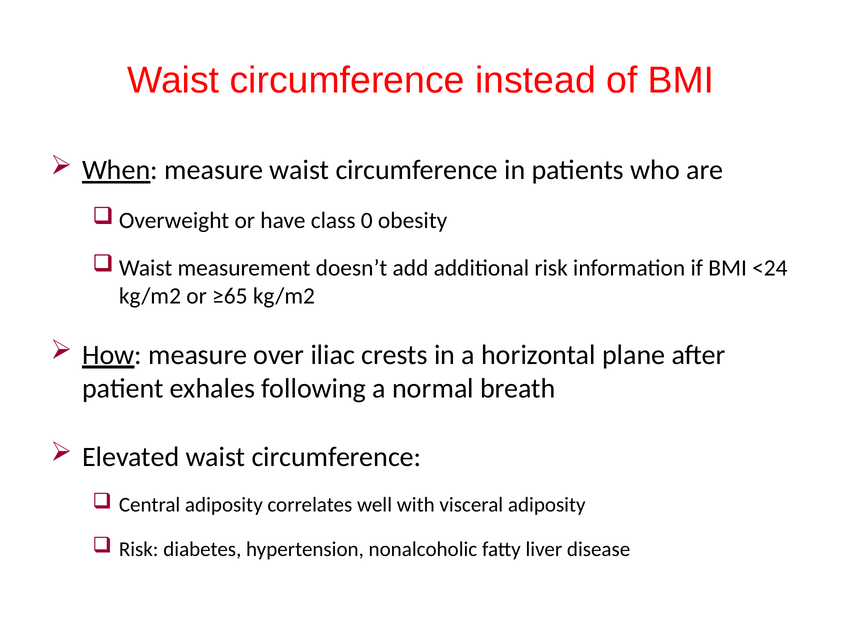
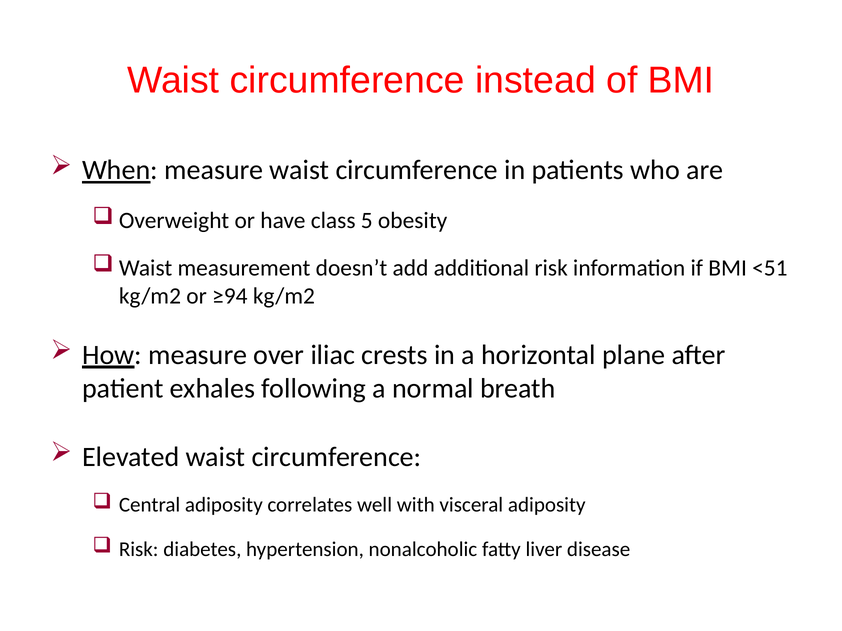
0: 0 -> 5
<24: <24 -> <51
≥65: ≥65 -> ≥94
